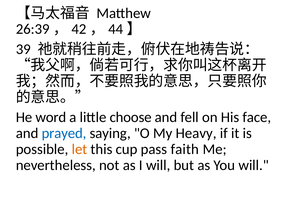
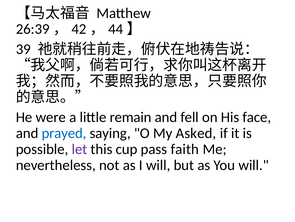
word: word -> were
choose: choose -> remain
Heavy: Heavy -> Asked
let colour: orange -> purple
